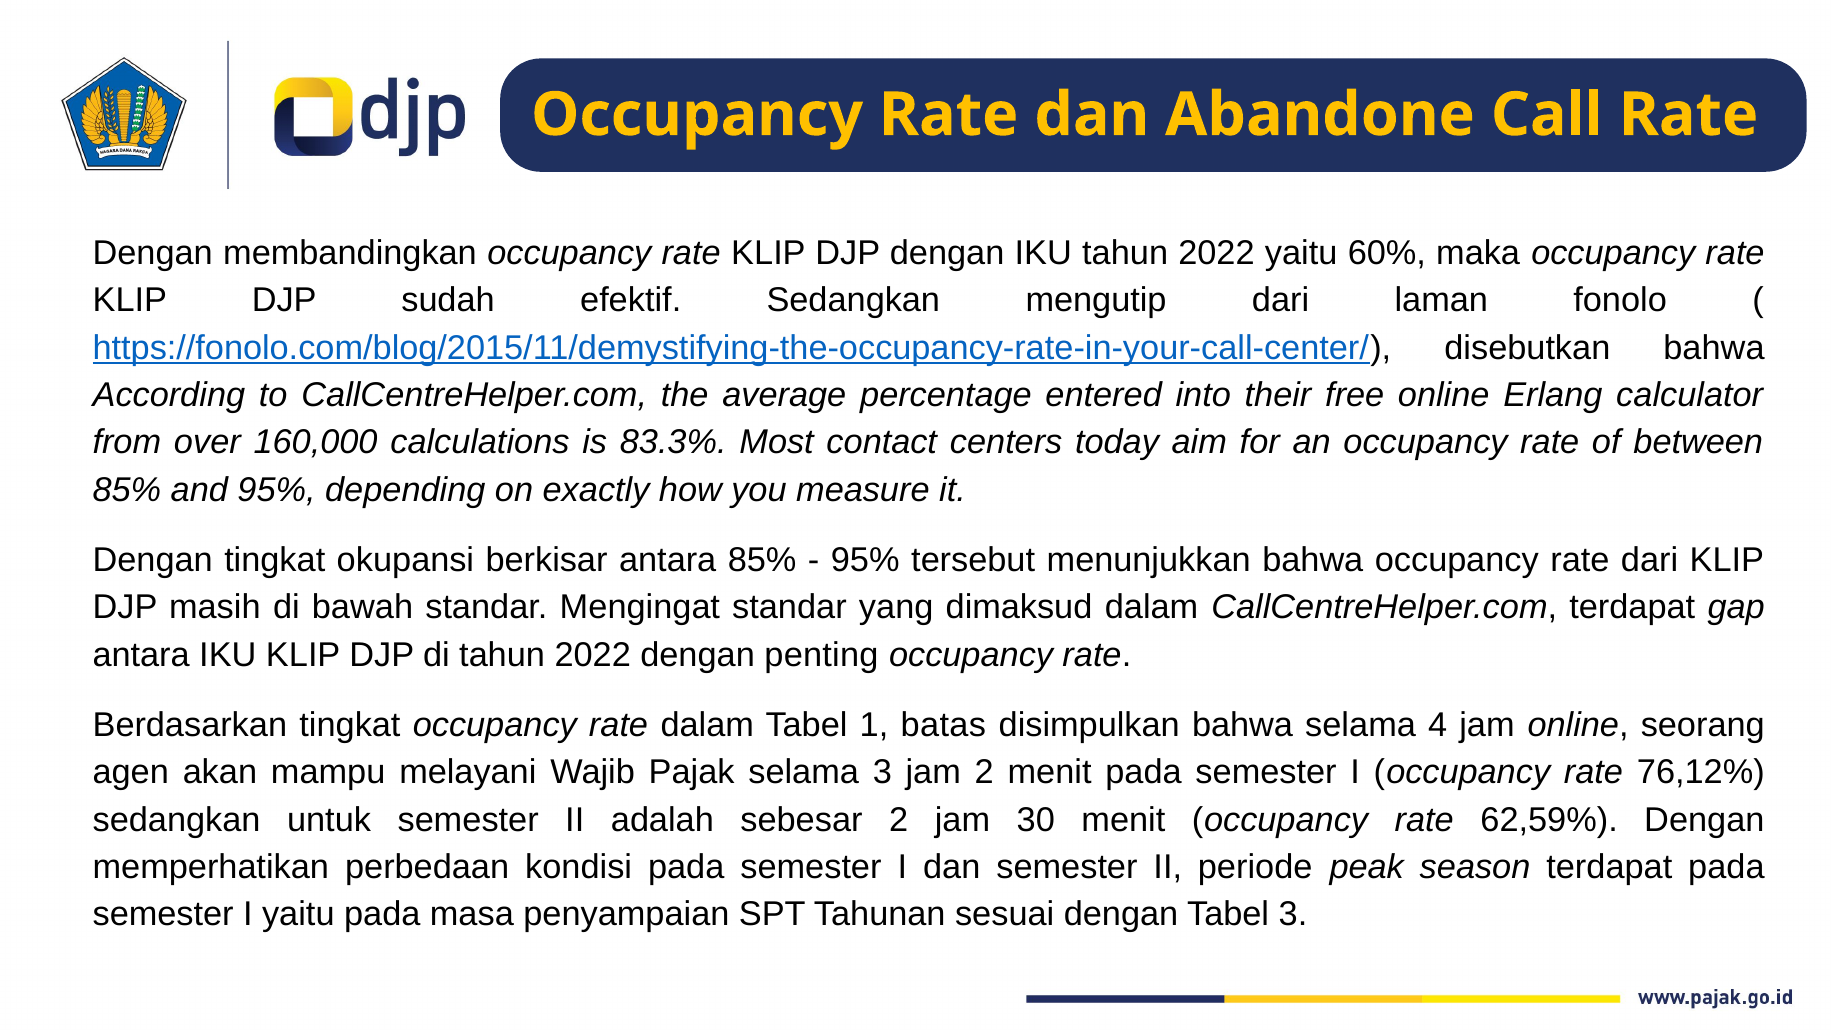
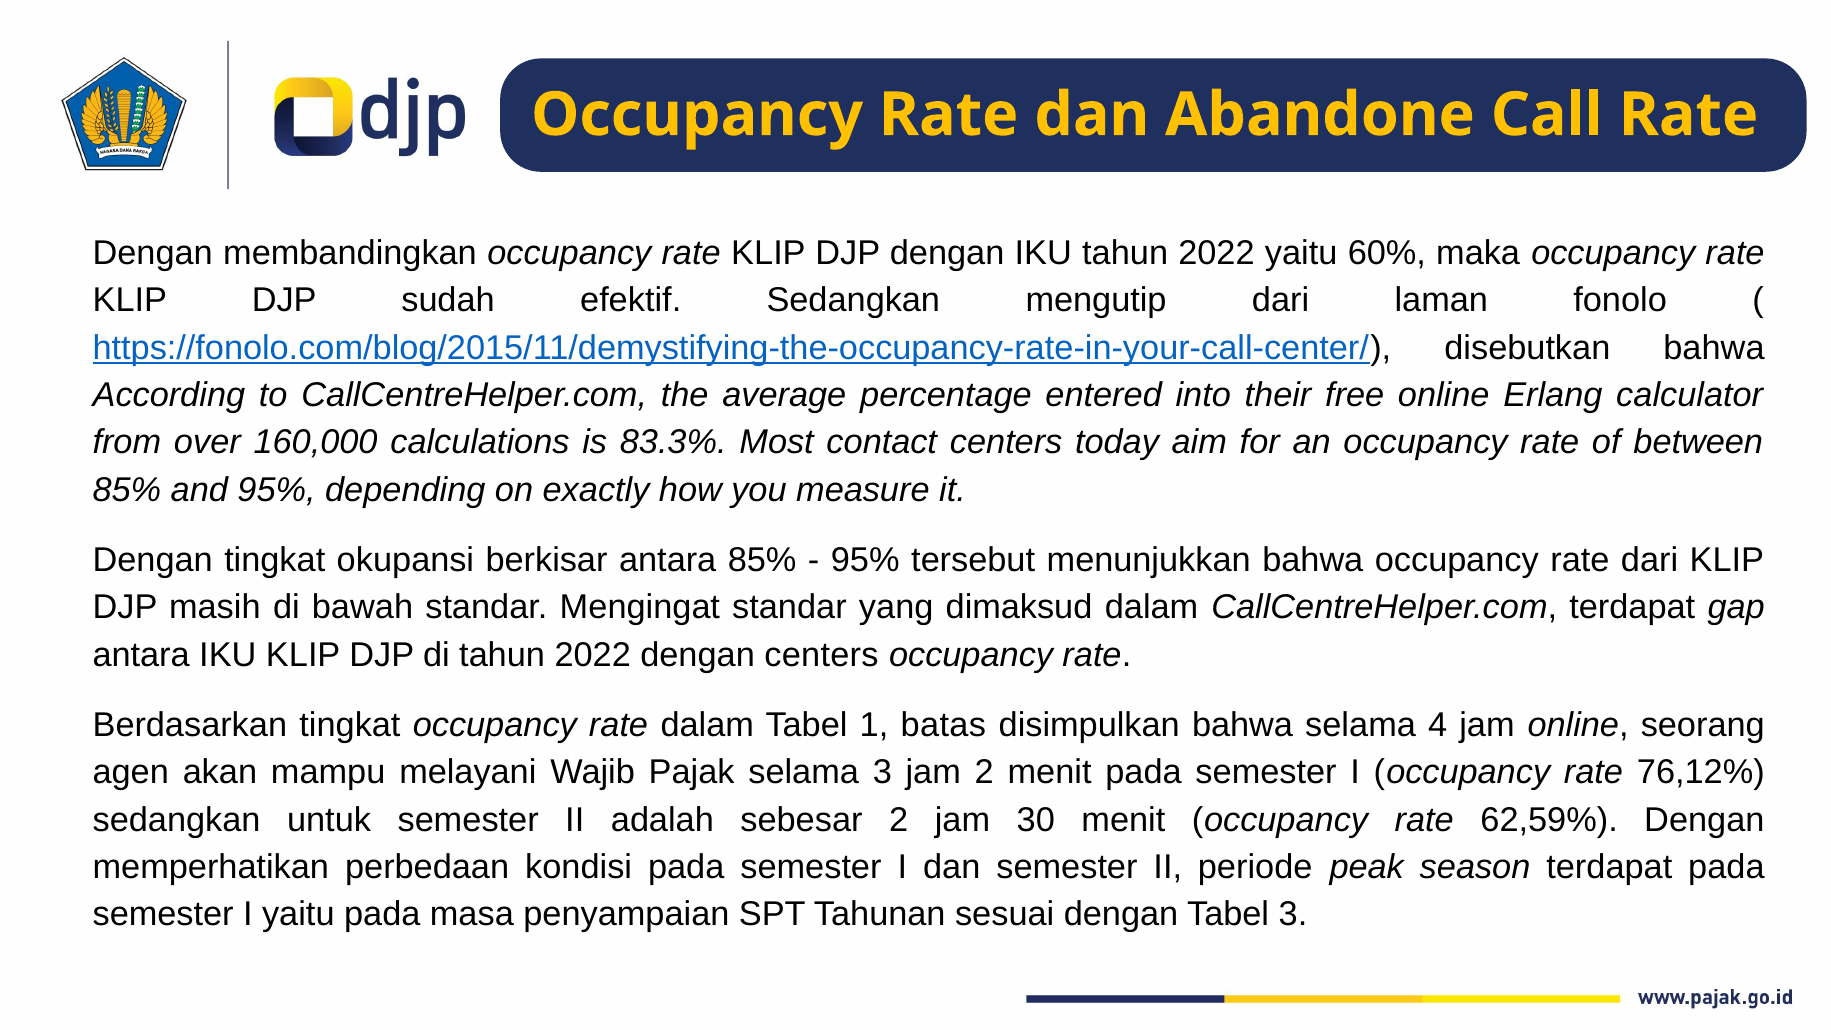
dengan penting: penting -> centers
